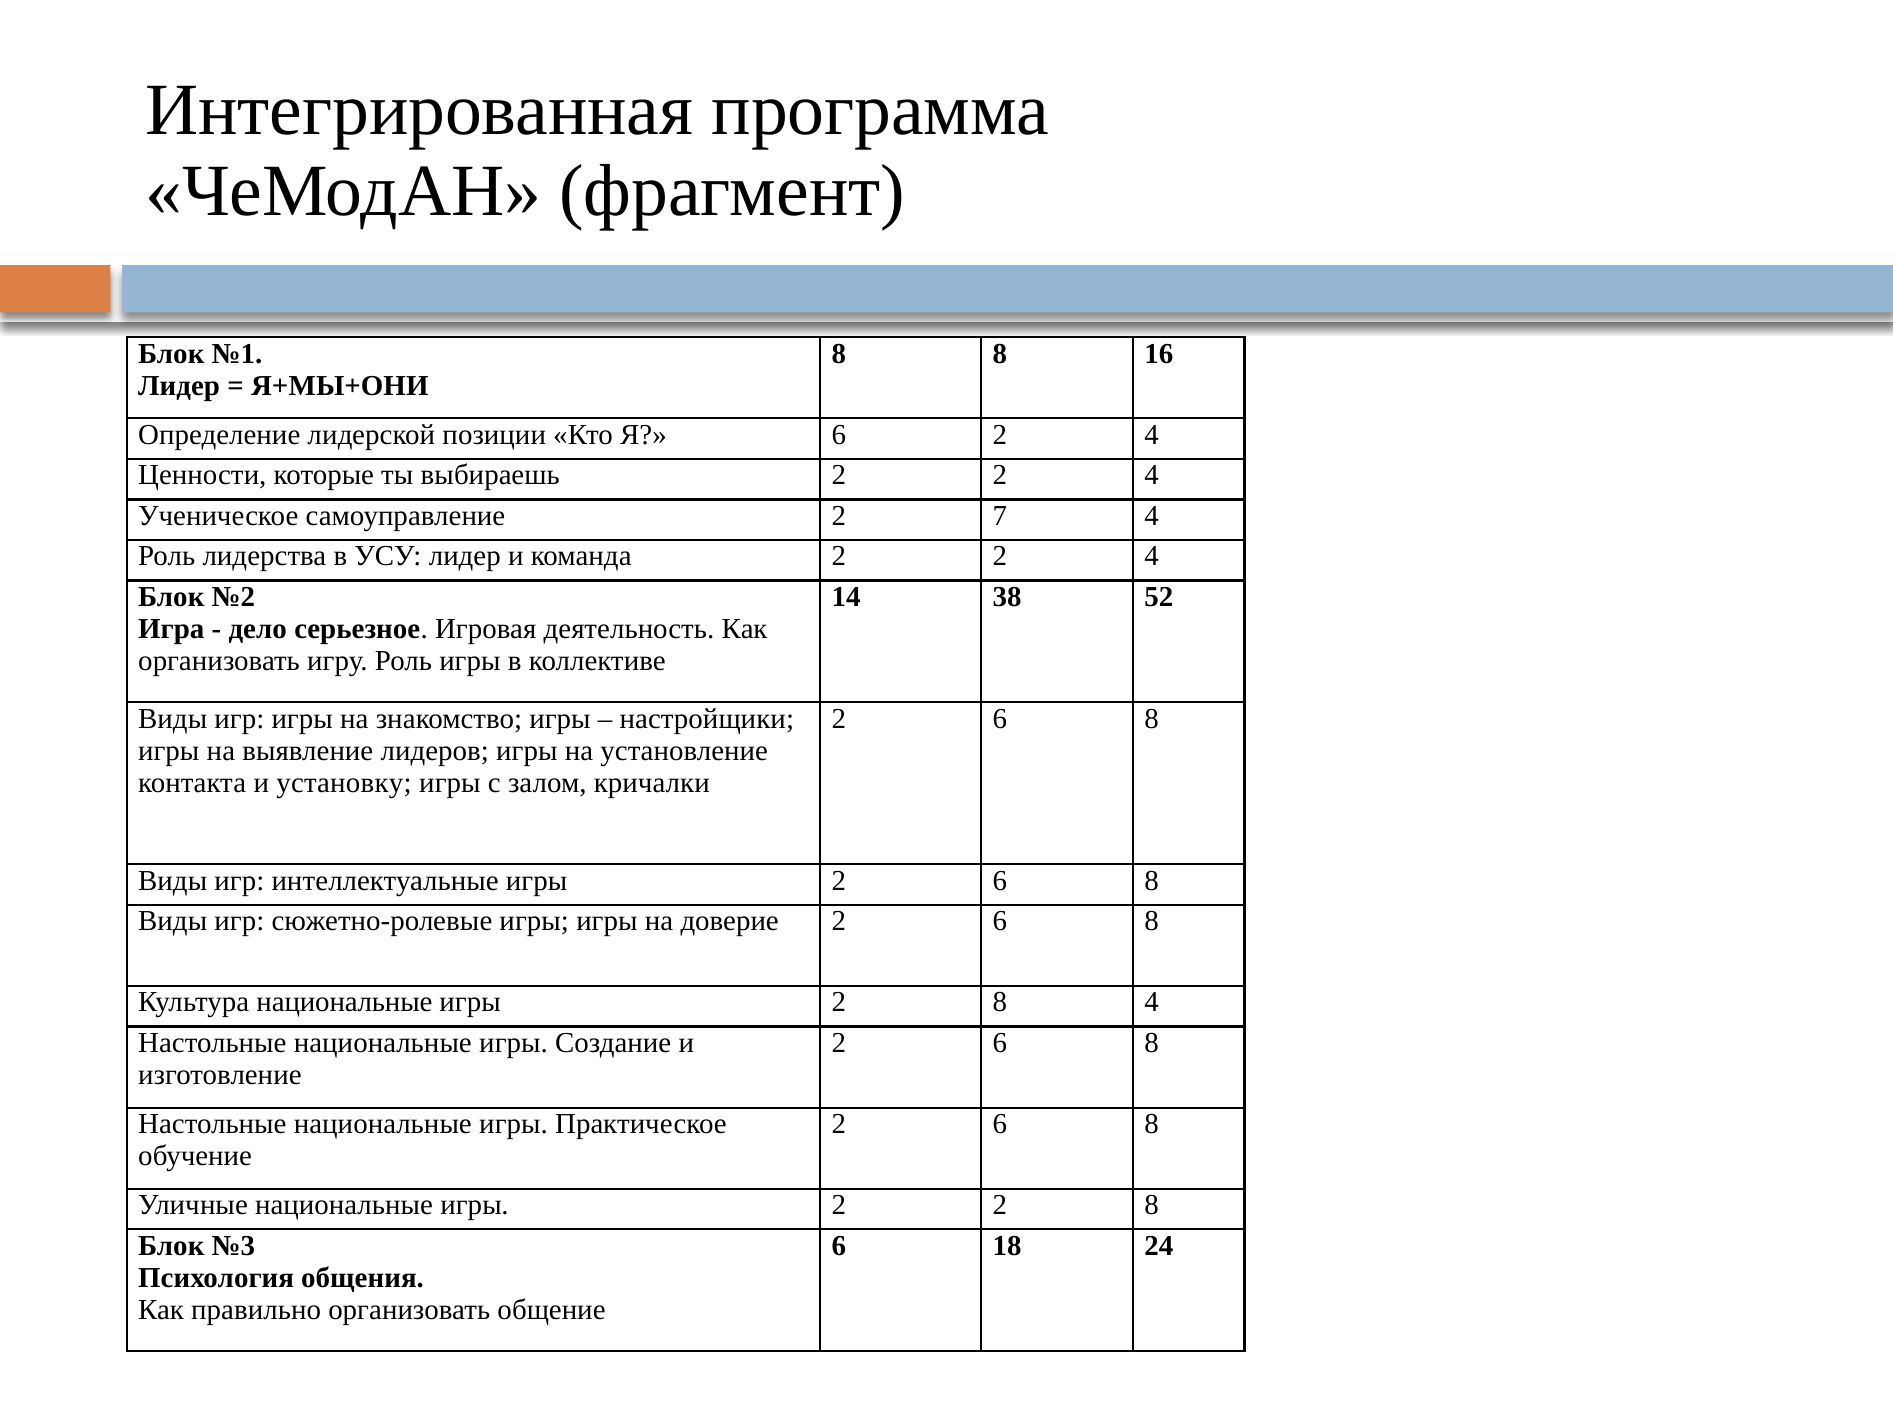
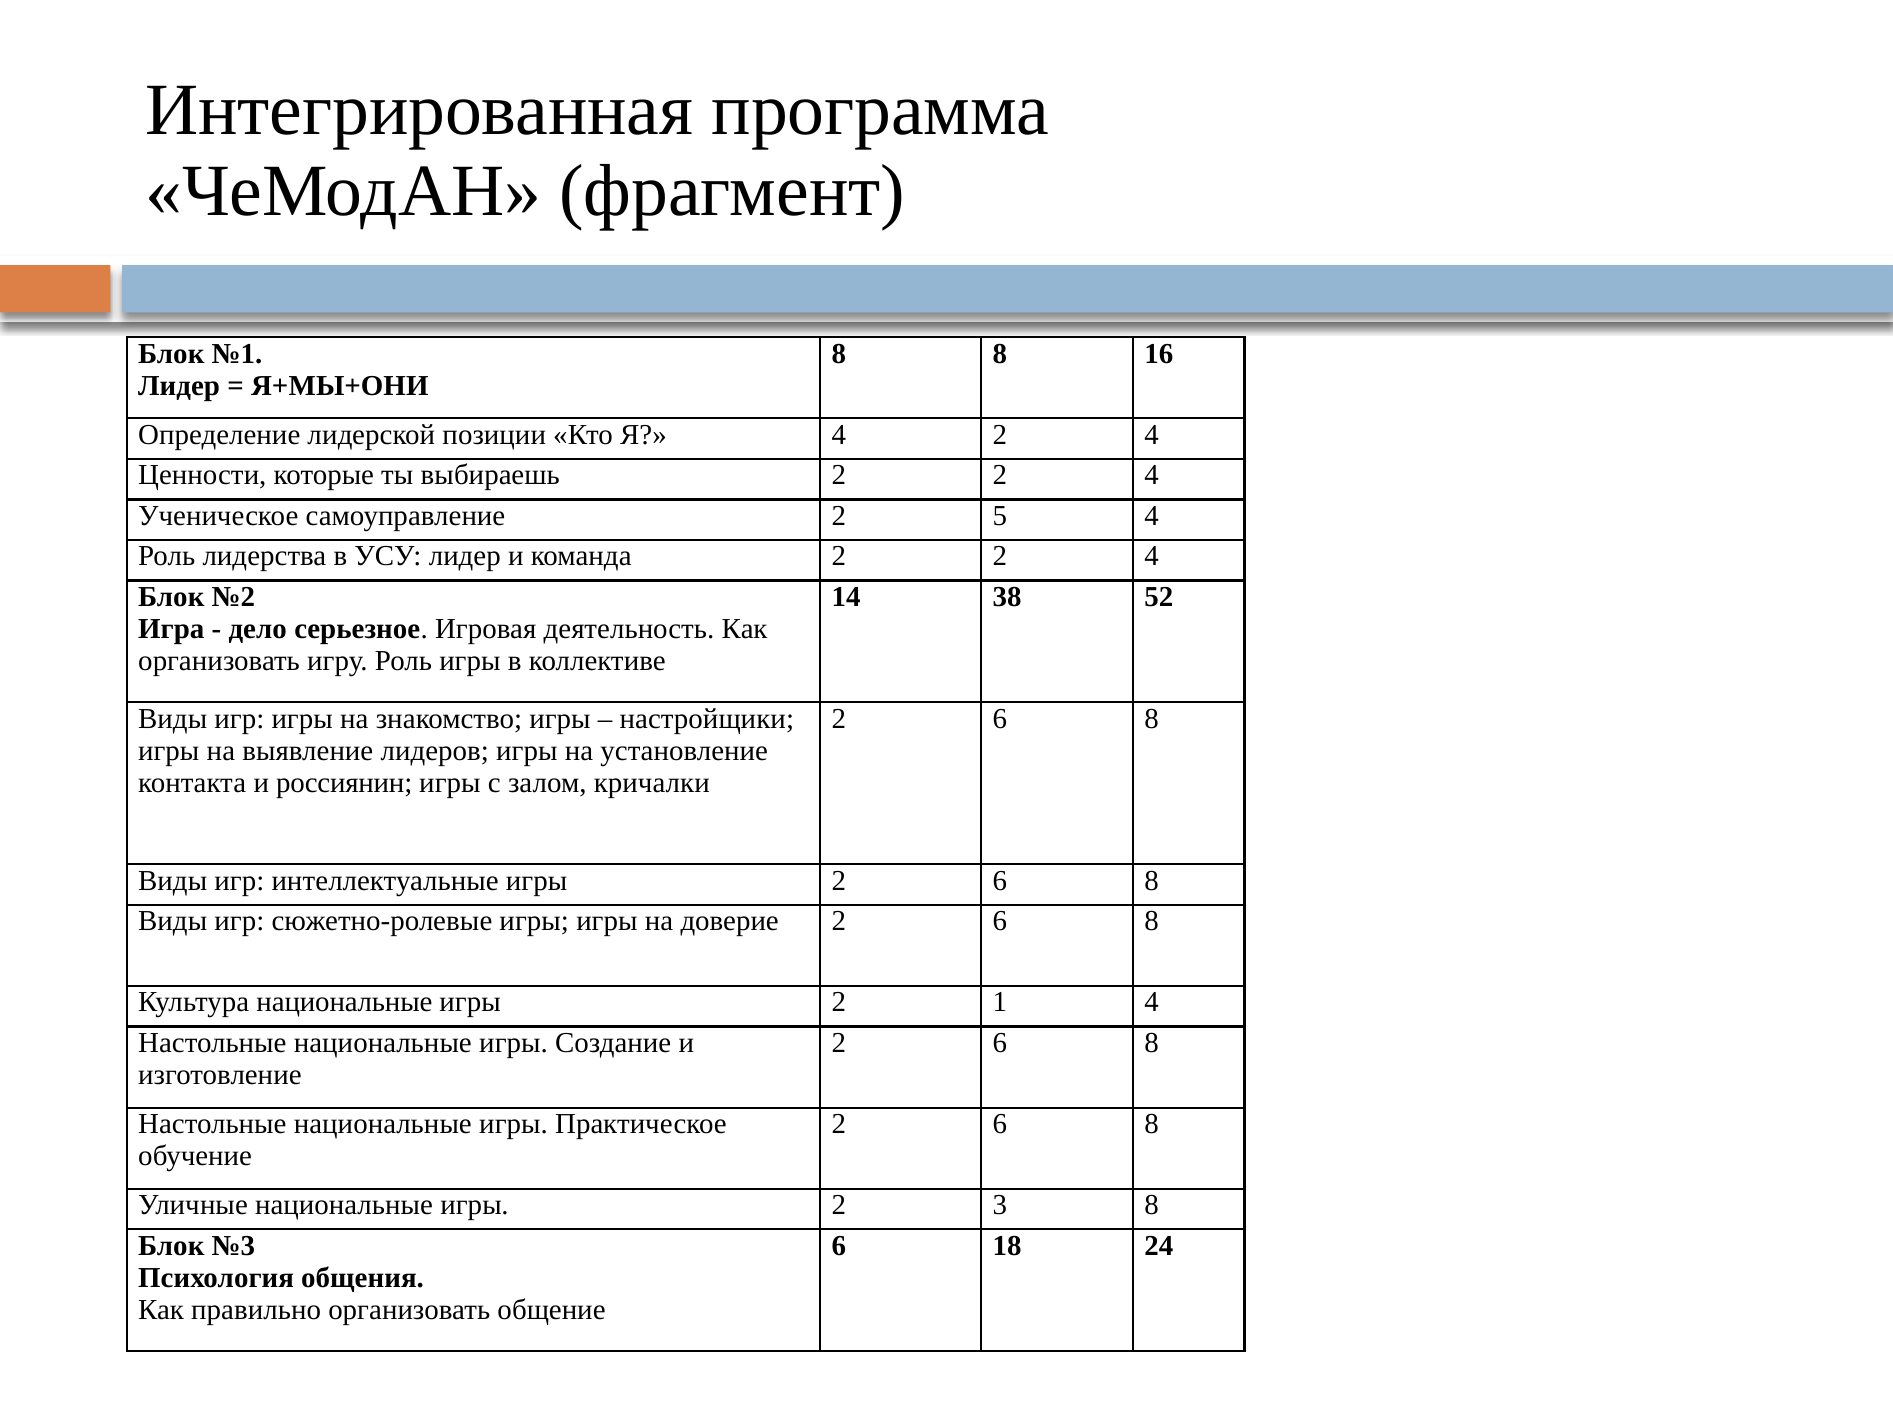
Я 6: 6 -> 4
7: 7 -> 5
установку: установку -> россиянин
игры 2 8: 8 -> 1
игры 2 2: 2 -> 3
